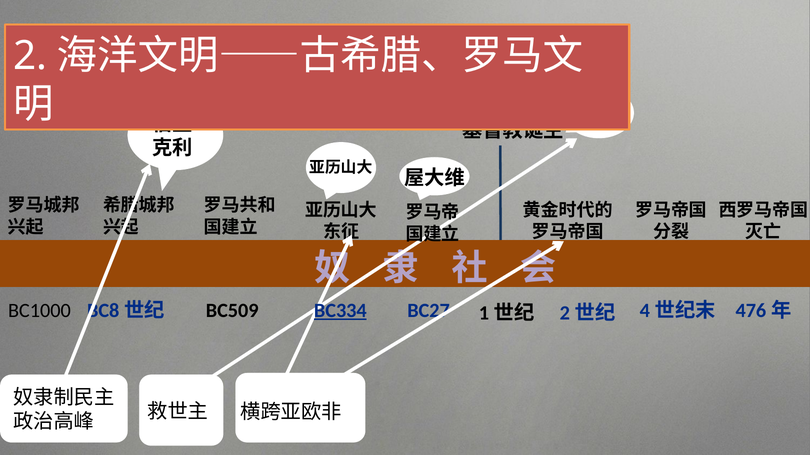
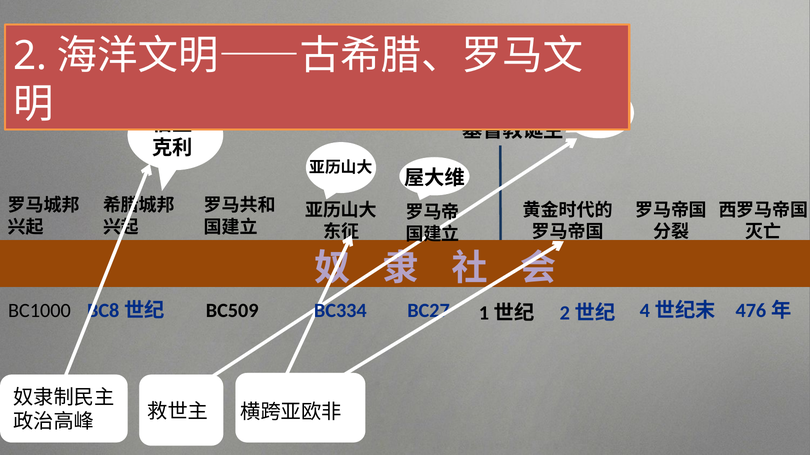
BC334 underline: present -> none
